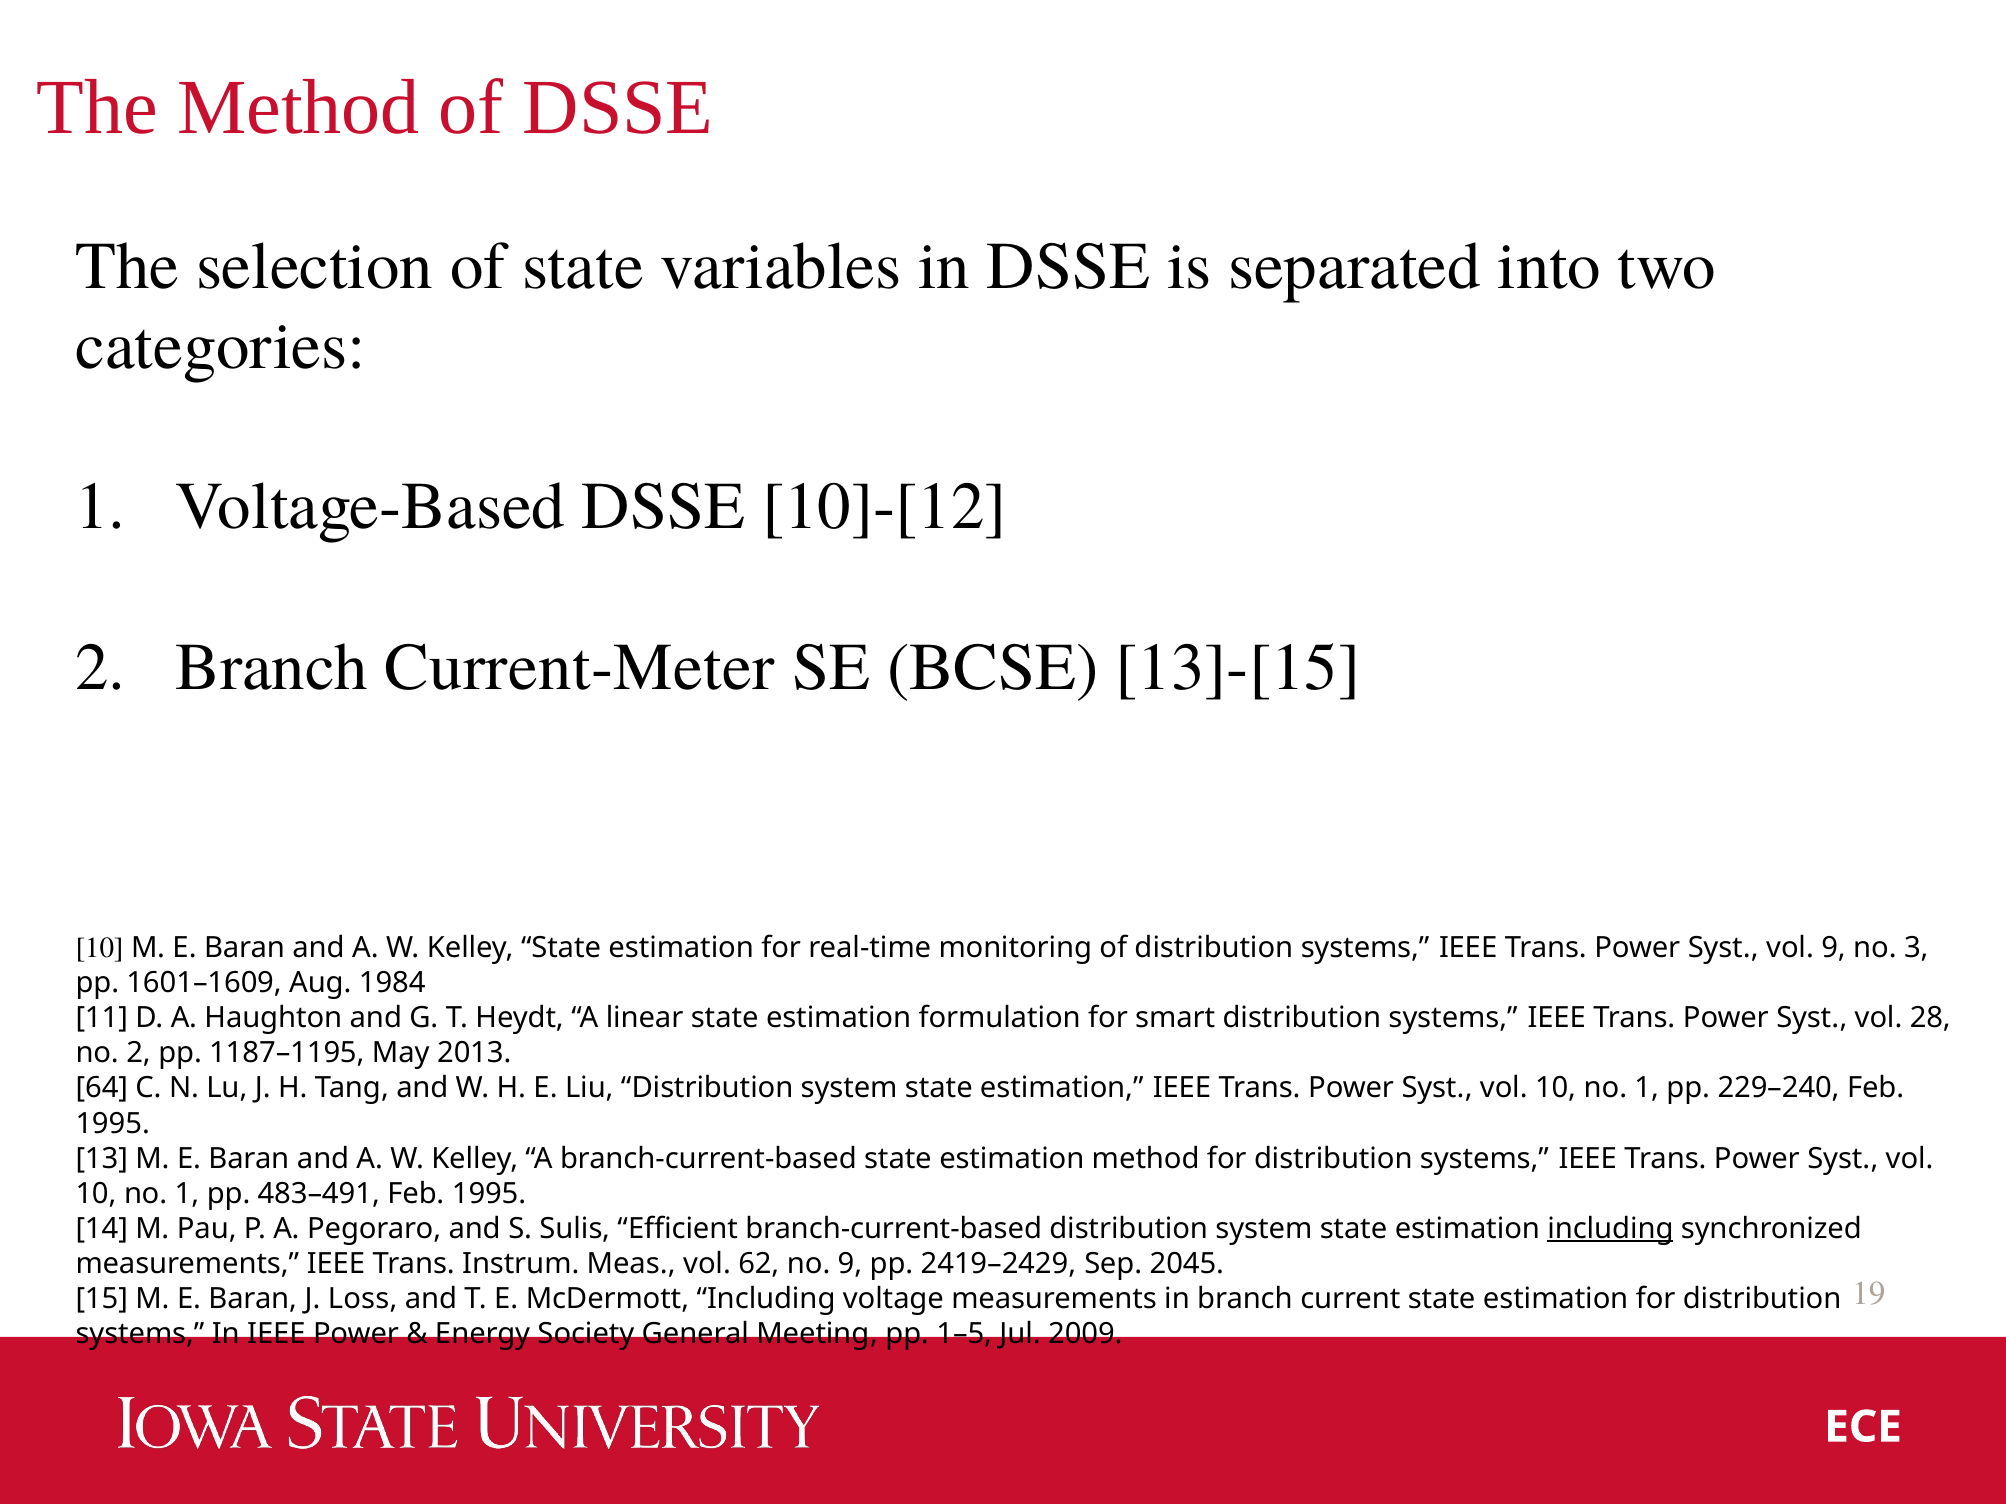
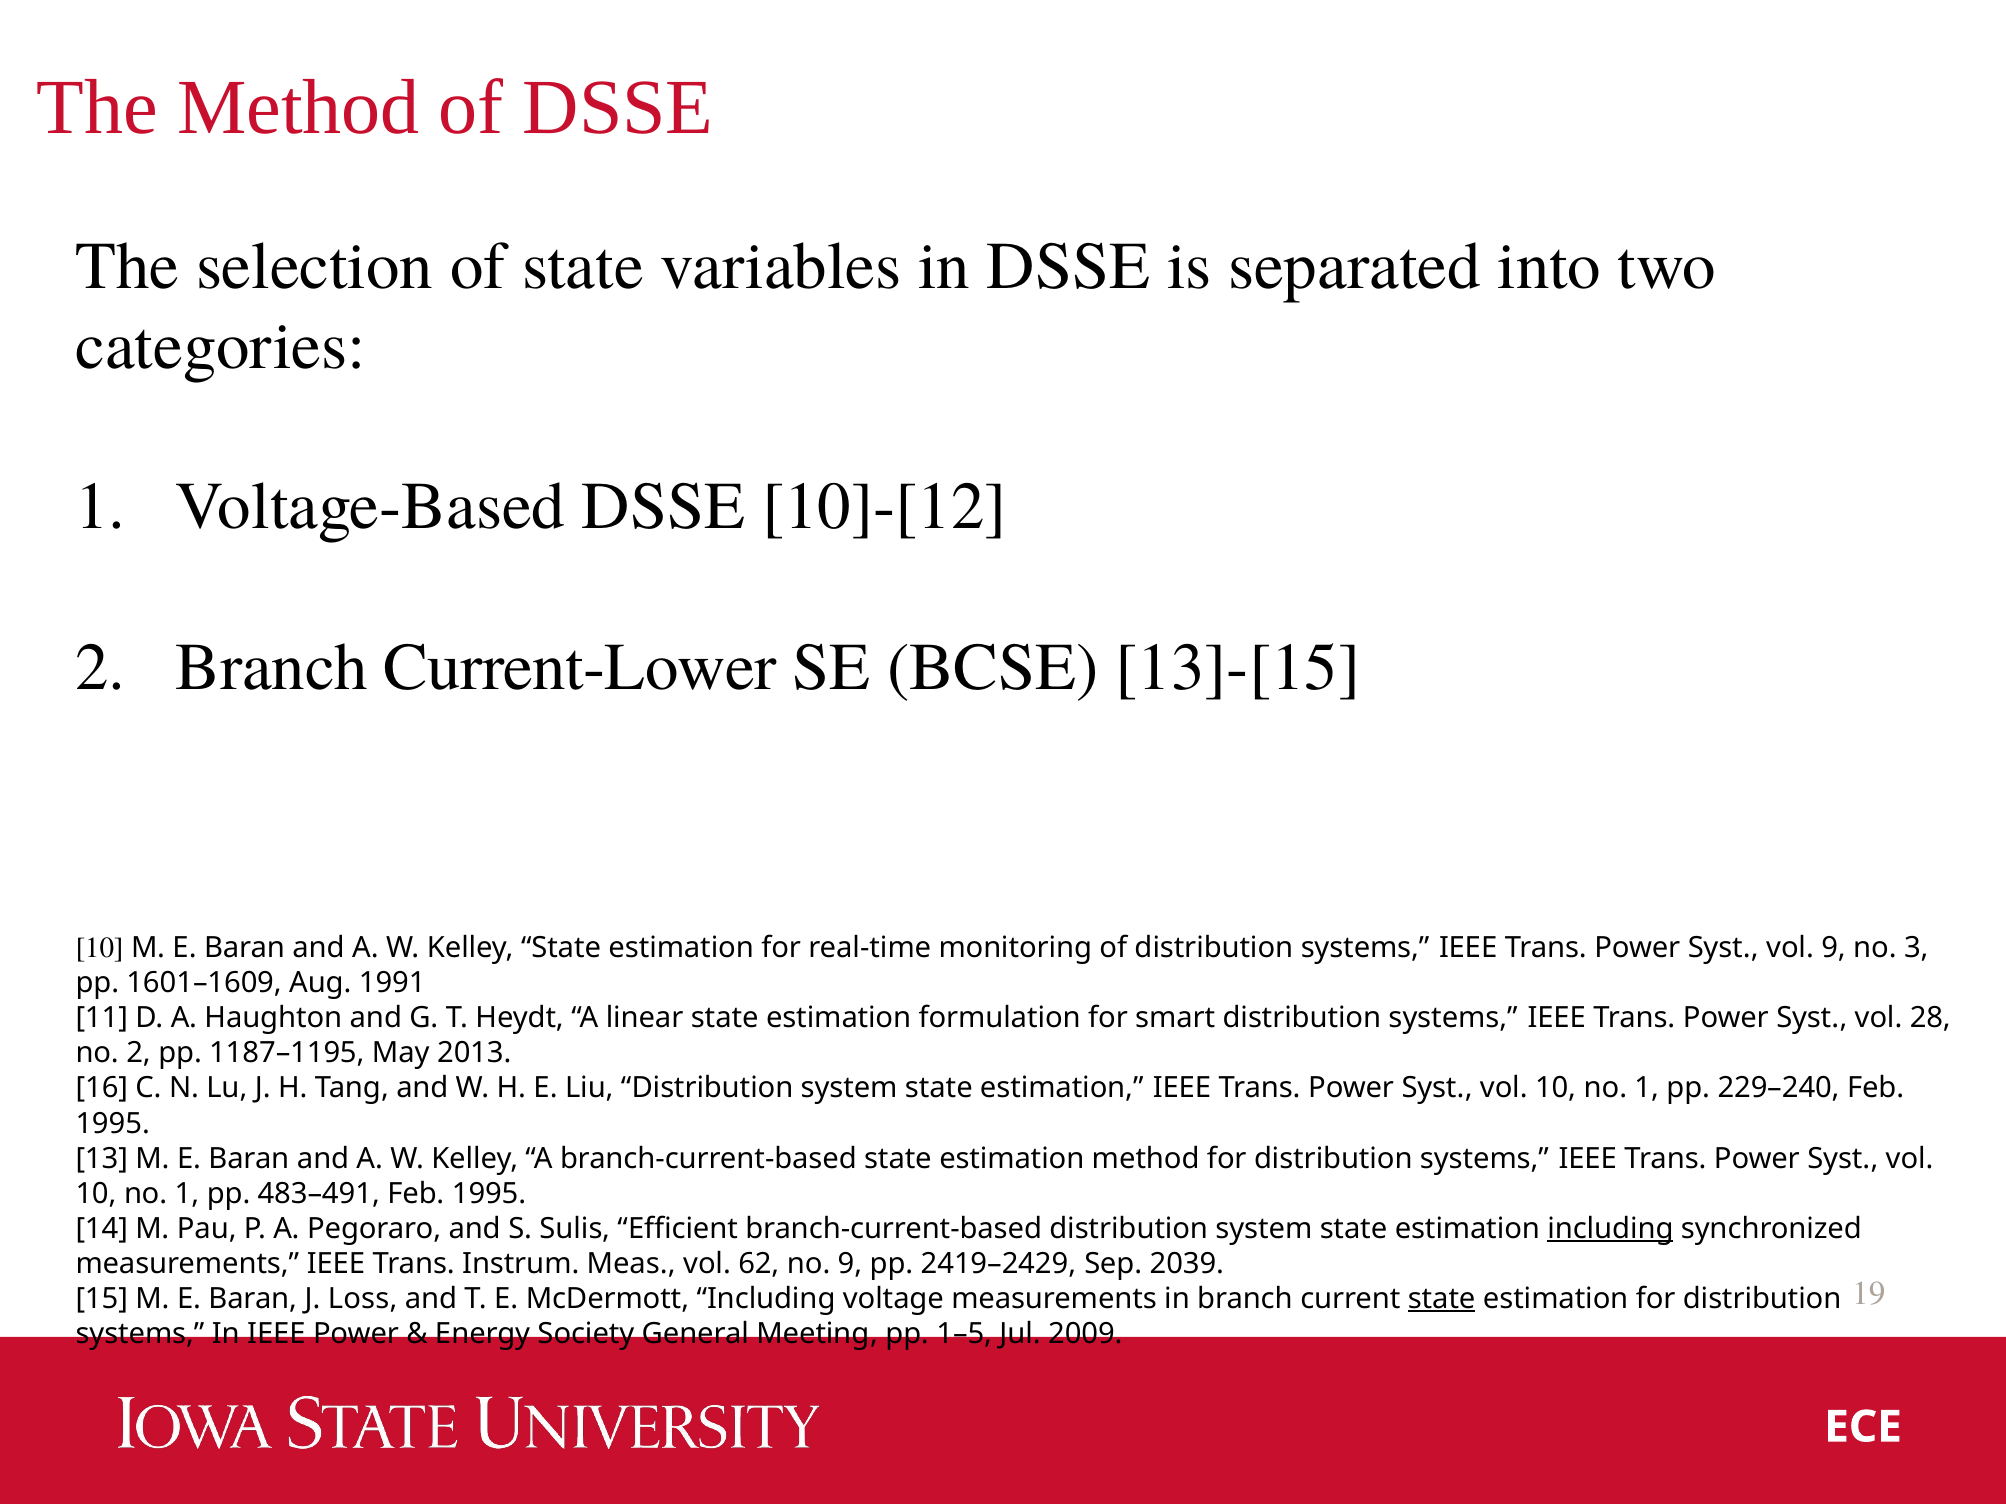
Current-Meter: Current-Meter -> Current-Lower
1984: 1984 -> 1991
64: 64 -> 16
2045: 2045 -> 2039
state at (1442, 1299) underline: none -> present
